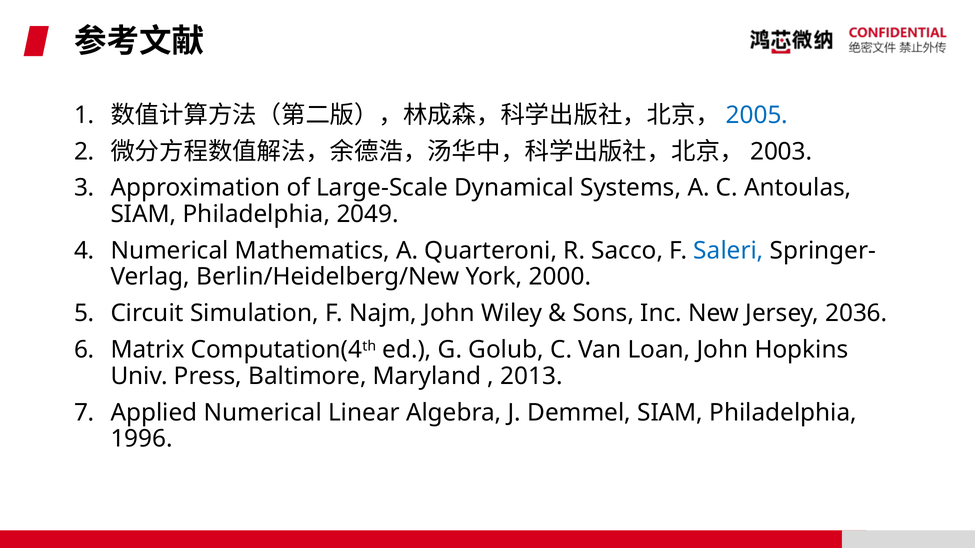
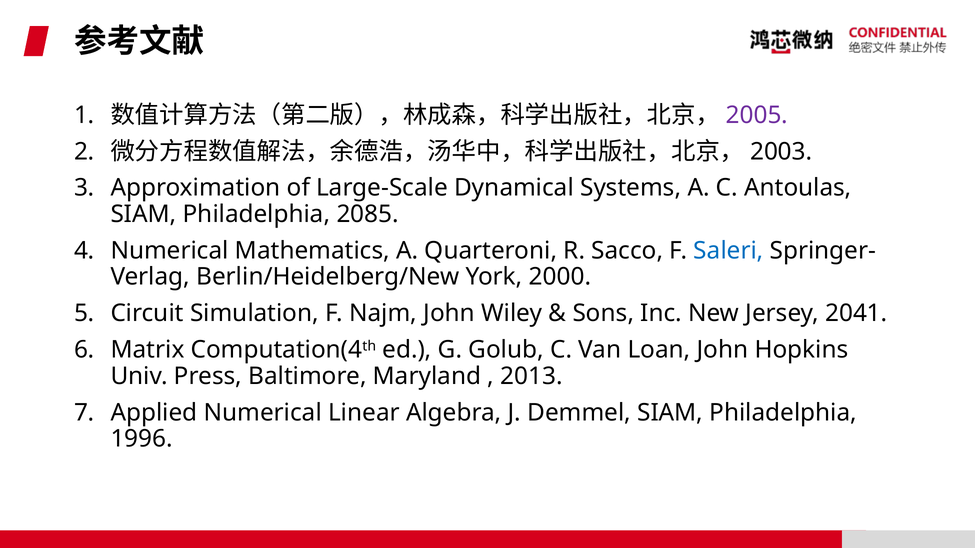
2005 colour: blue -> purple
2049: 2049 -> 2085
2036: 2036 -> 2041
